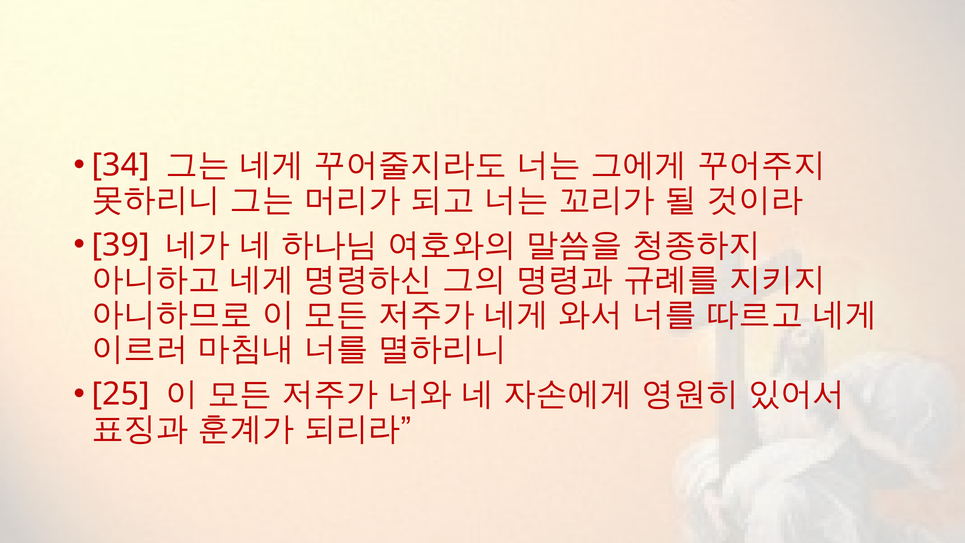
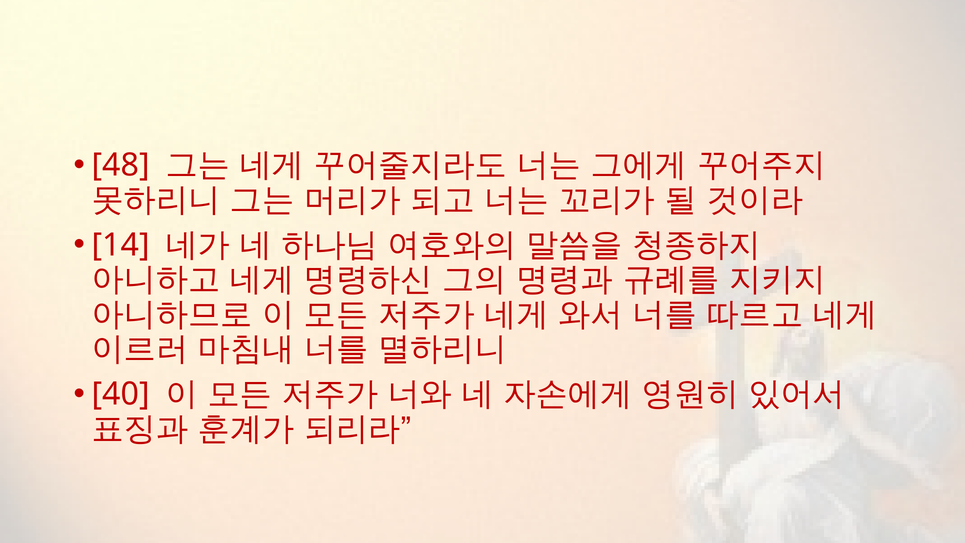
34: 34 -> 48
39: 39 -> 14
25: 25 -> 40
